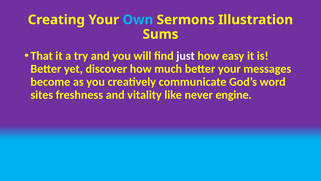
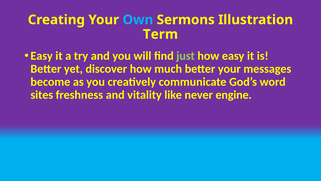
Sums: Sums -> Term
That at (42, 56): That -> Easy
just colour: white -> light green
